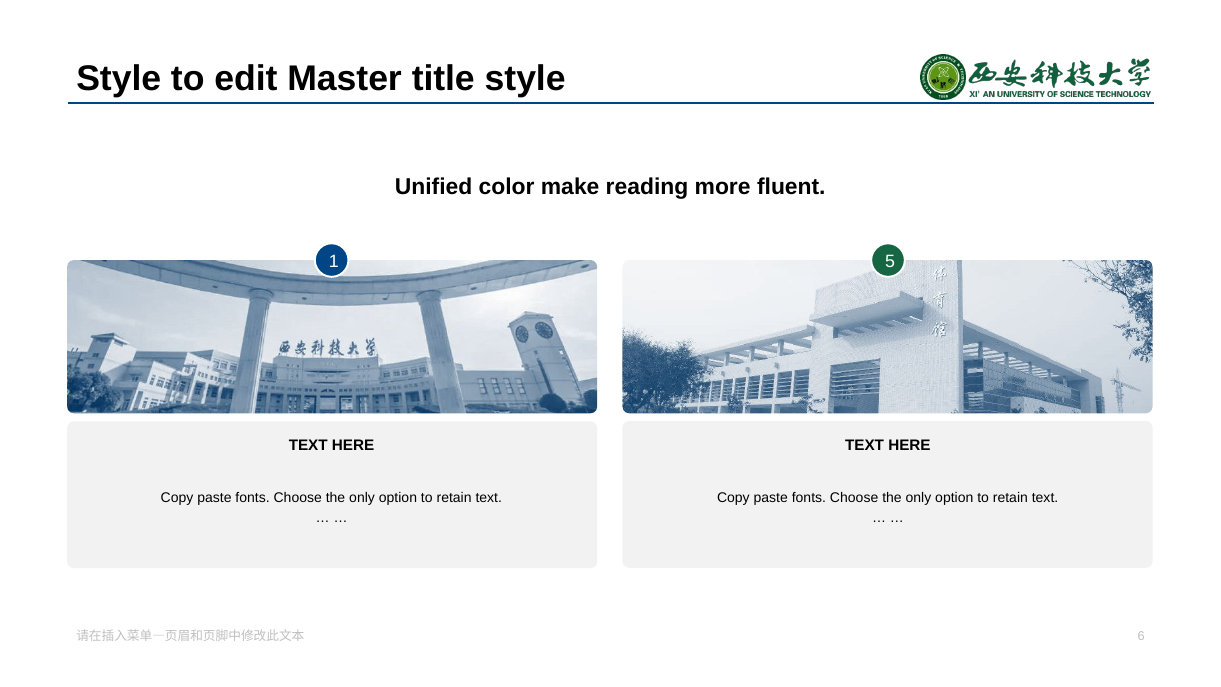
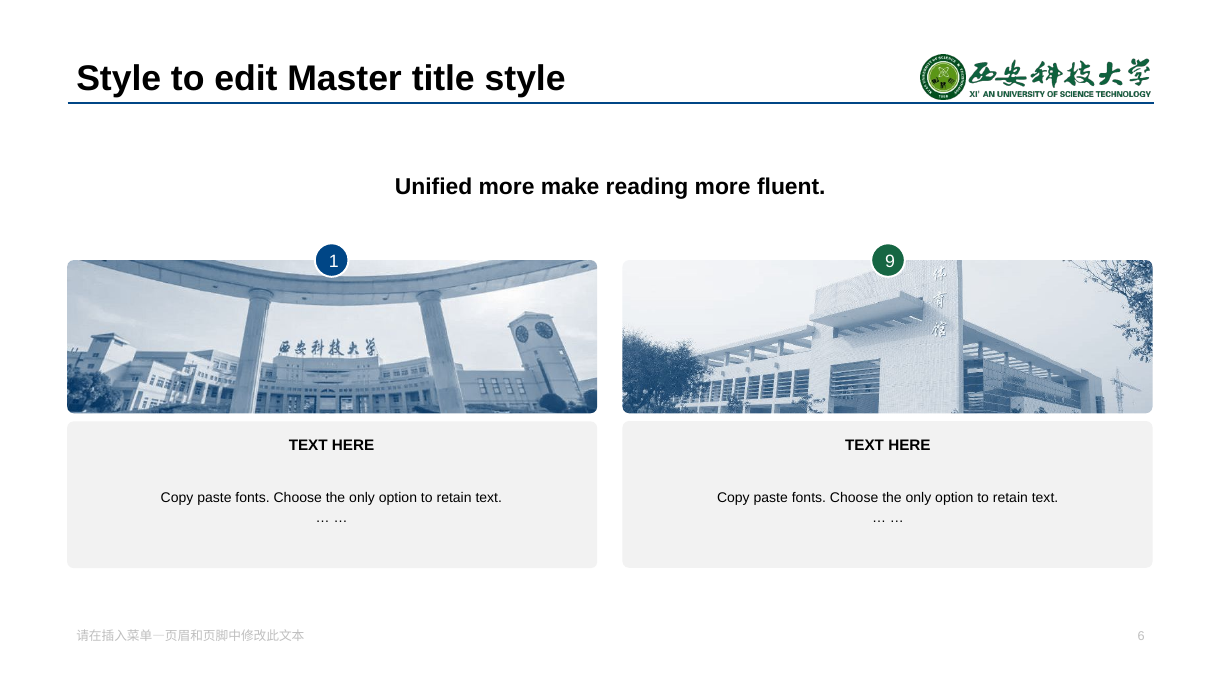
Unified color: color -> more
5: 5 -> 9
